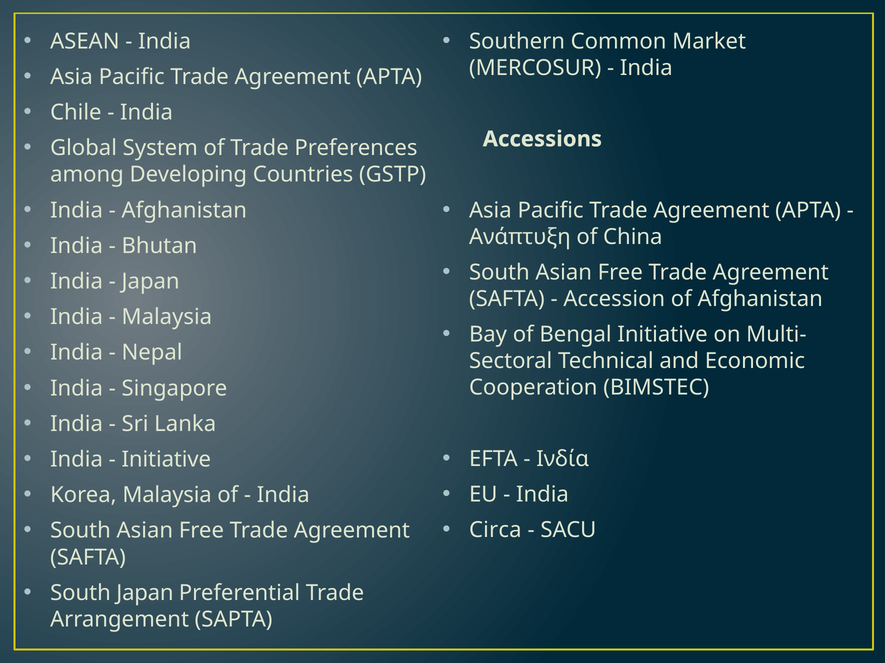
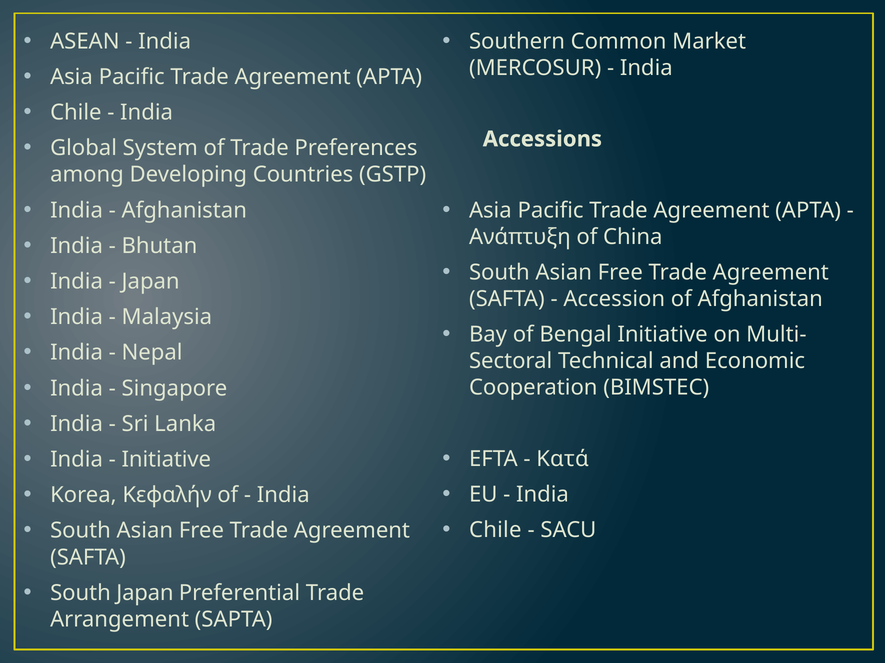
Ινδία: Ινδία -> Κατά
Korea Malaysia: Malaysia -> Κεφαλήν
Circa at (495, 531): Circa -> Chile
